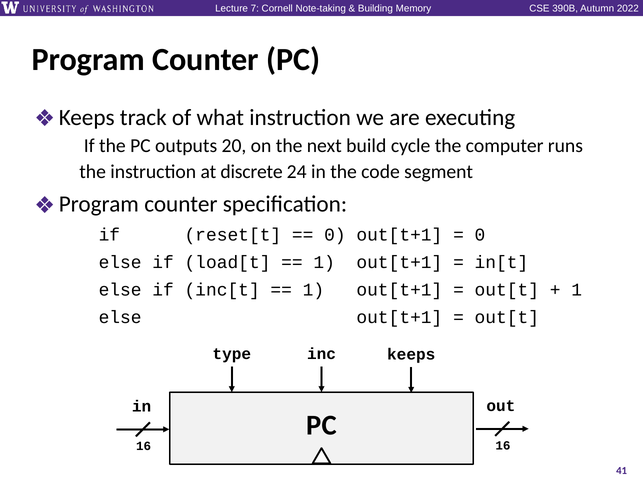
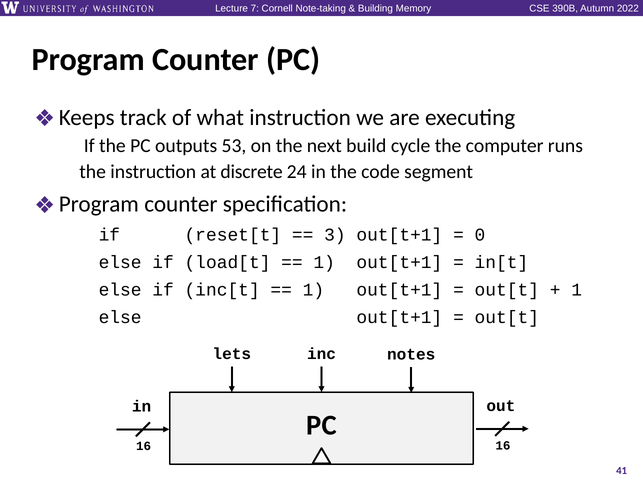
20: 20 -> 53
0 at (335, 234): 0 -> 3
type: type -> lets
keeps: keeps -> notes
